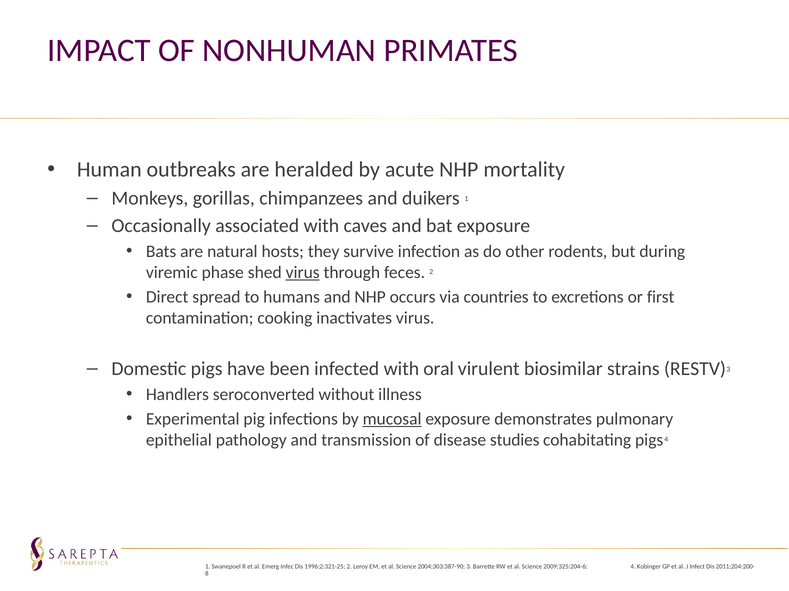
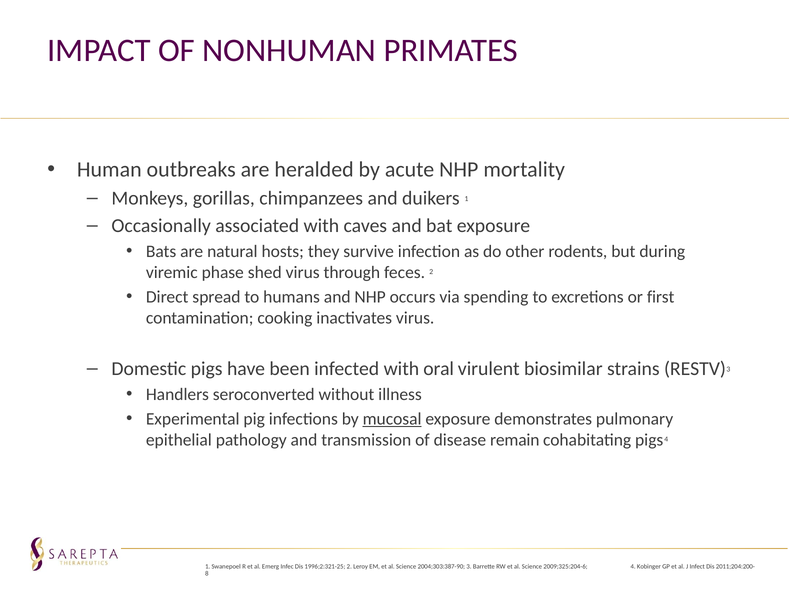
virus at (303, 273) underline: present -> none
countries: countries -> spending
studies: studies -> remain
